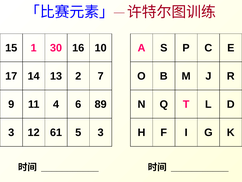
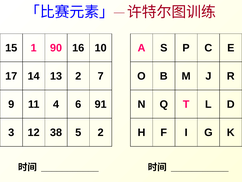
30: 30 -> 90
89: 89 -> 91
61: 61 -> 38
5 3: 3 -> 2
